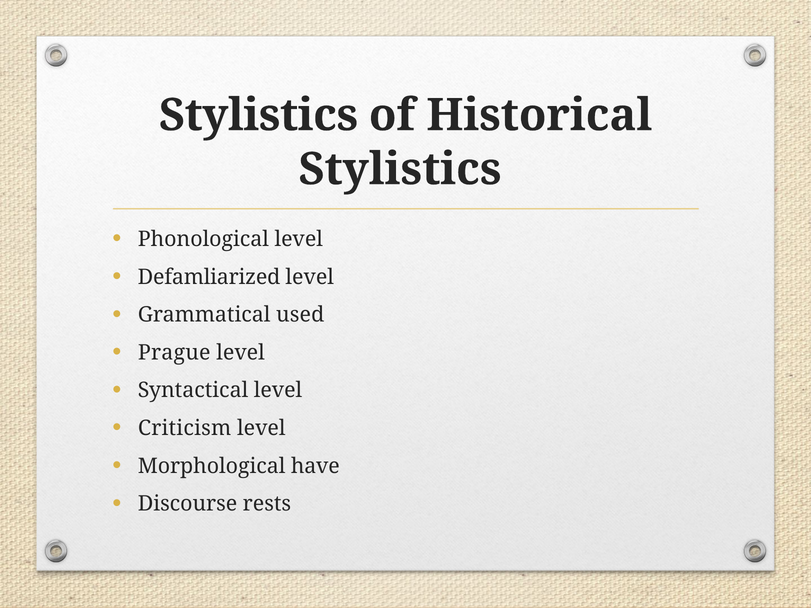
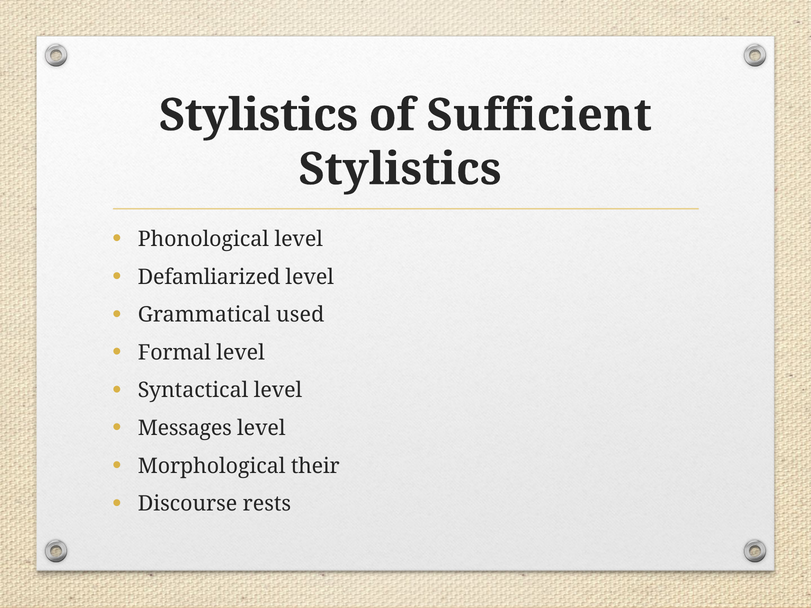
Historical: Historical -> Sufficient
Prague: Prague -> Formal
Criticism: Criticism -> Messages
have: have -> their
